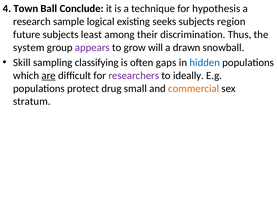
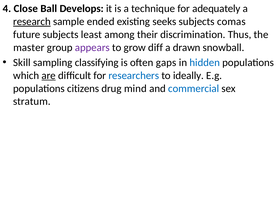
Town: Town -> Close
Conclude: Conclude -> Develops
hypothesis: hypothesis -> adequately
research underline: none -> present
logical: logical -> ended
region: region -> comas
system: system -> master
will: will -> diff
researchers colour: purple -> blue
protect: protect -> citizens
small: small -> mind
commercial colour: orange -> blue
